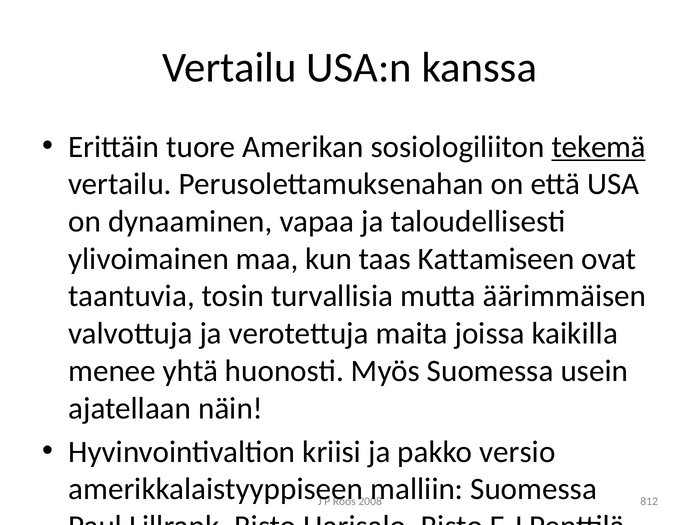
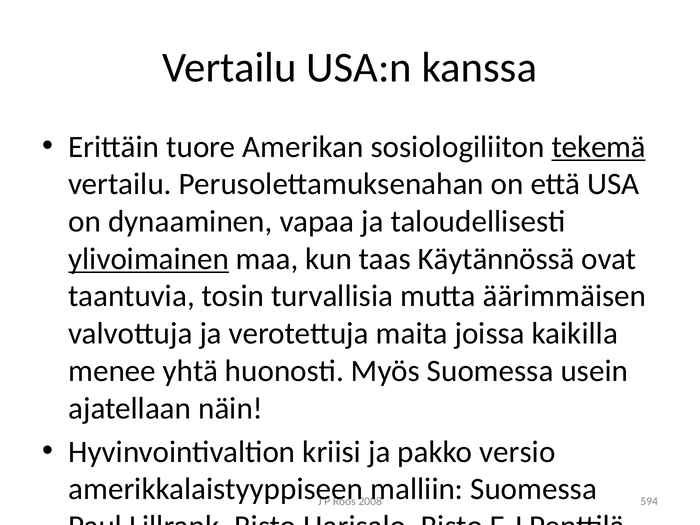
ylivoimainen underline: none -> present
Kattamiseen: Kattamiseen -> Käytännössä
812: 812 -> 594
